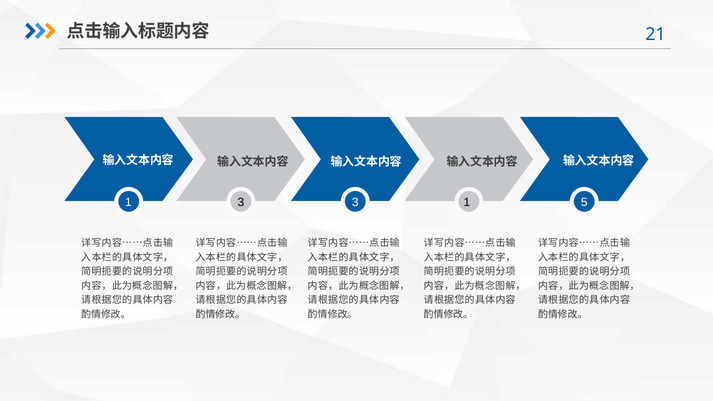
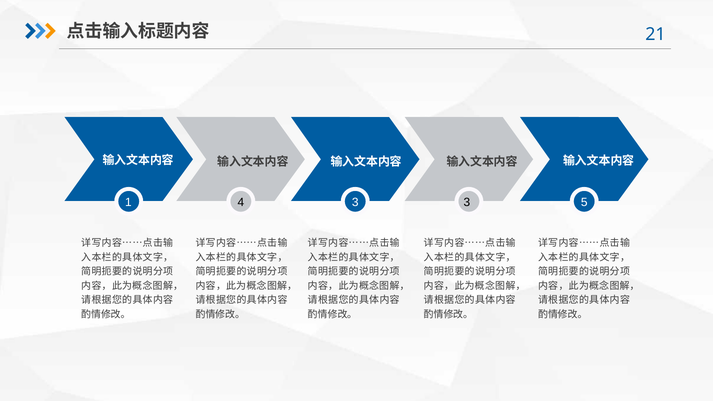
1 3: 3 -> 4
3 1: 1 -> 3
